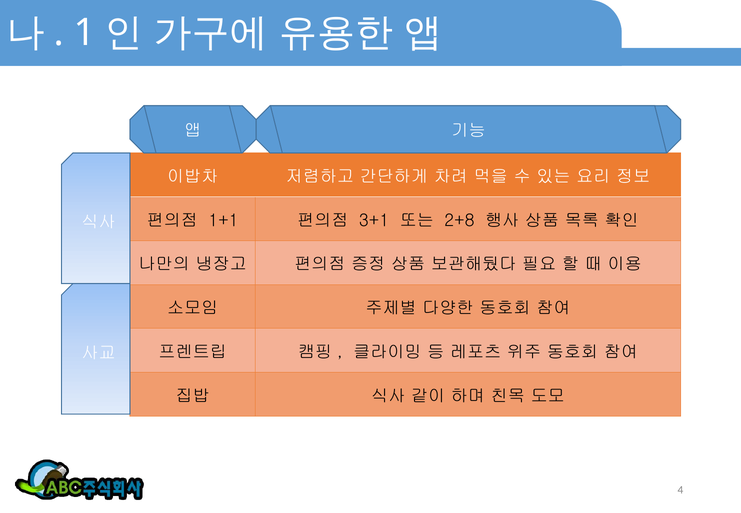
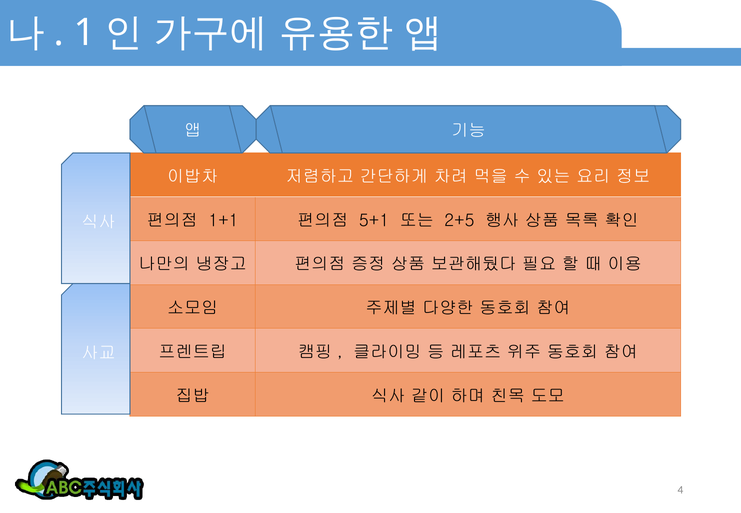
3+1: 3+1 -> 5+1
2+8: 2+8 -> 2+5
